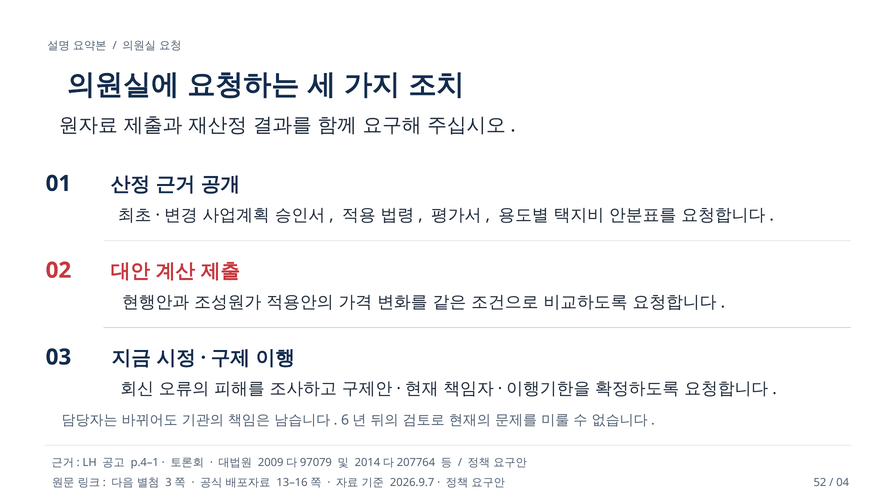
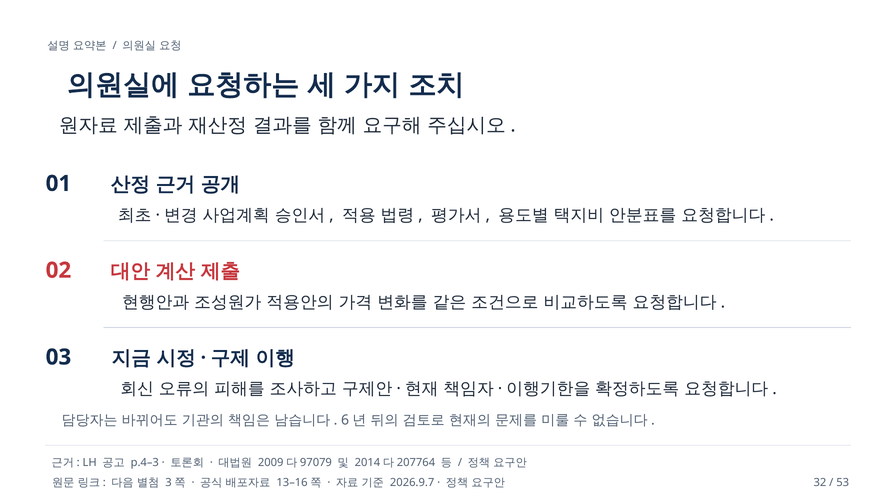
p.4–1: p.4–1 -> p.4–3
52: 52 -> 32
04: 04 -> 53
